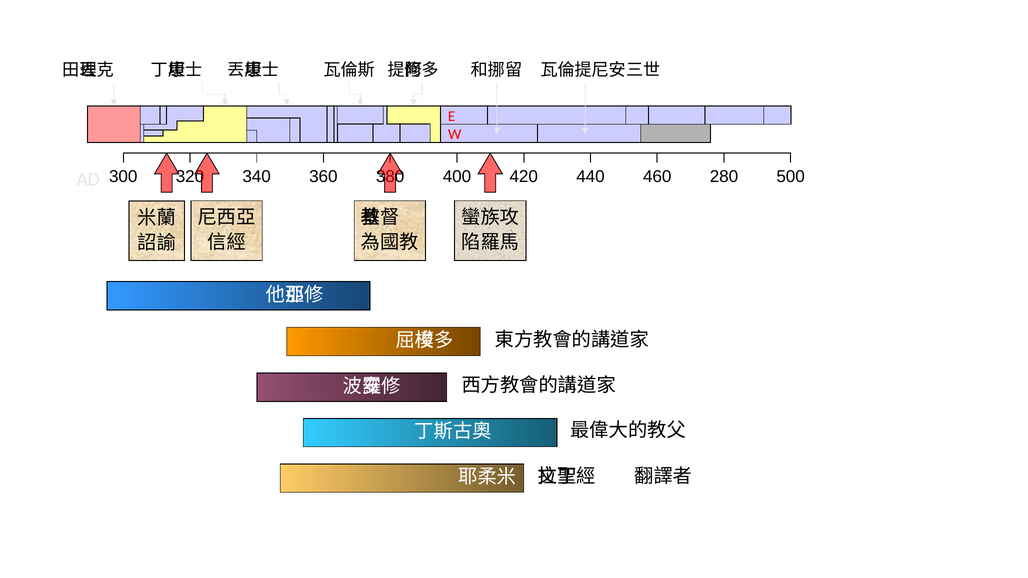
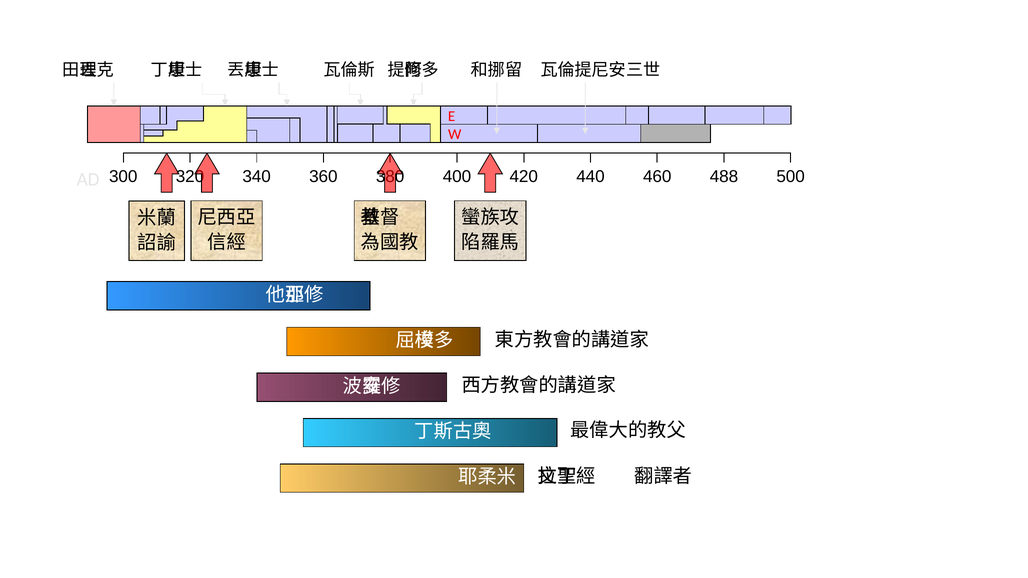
280: 280 -> 488
